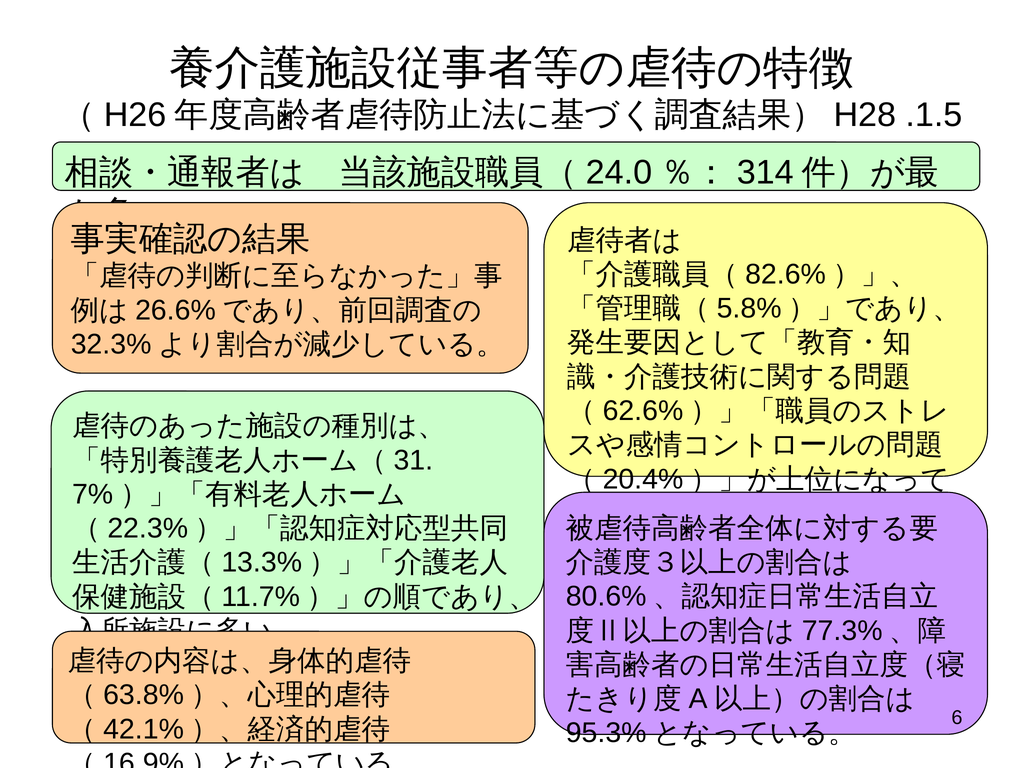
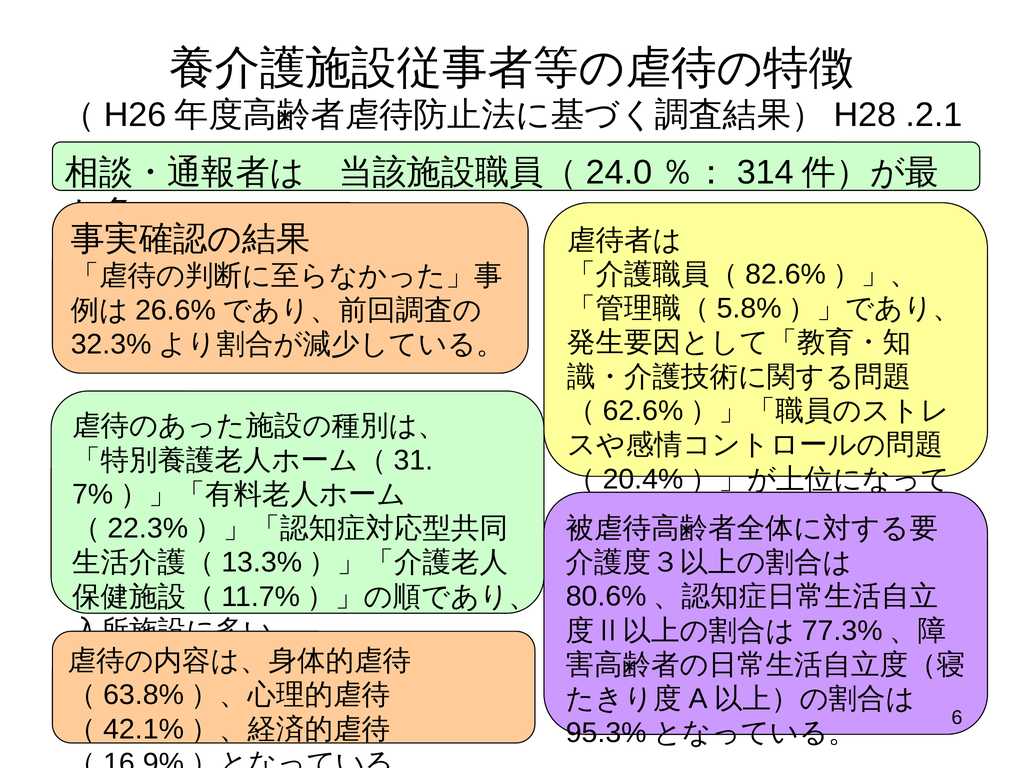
.1.5: .1.5 -> .2.1
